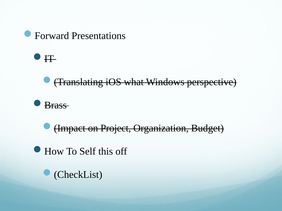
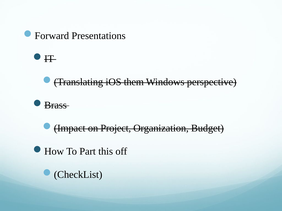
what: what -> them
Self: Self -> Part
